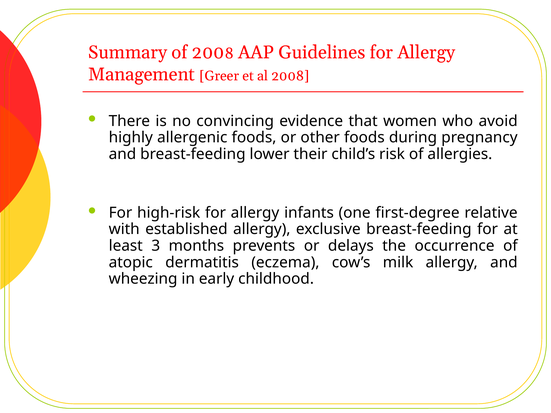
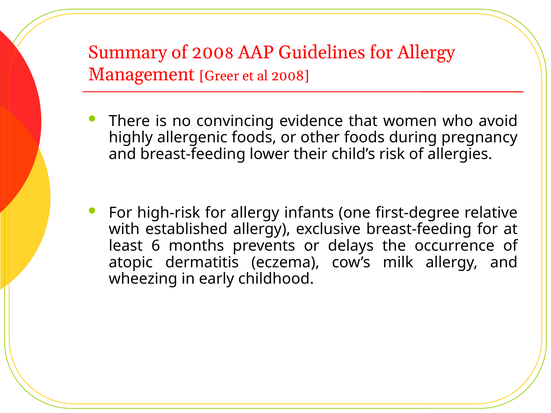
3: 3 -> 6
